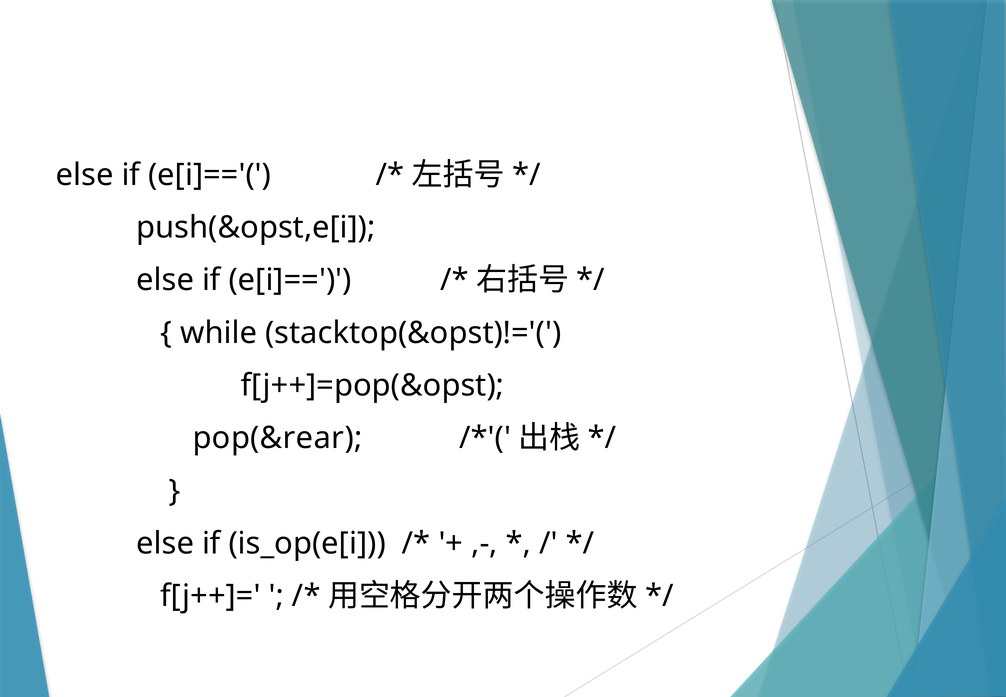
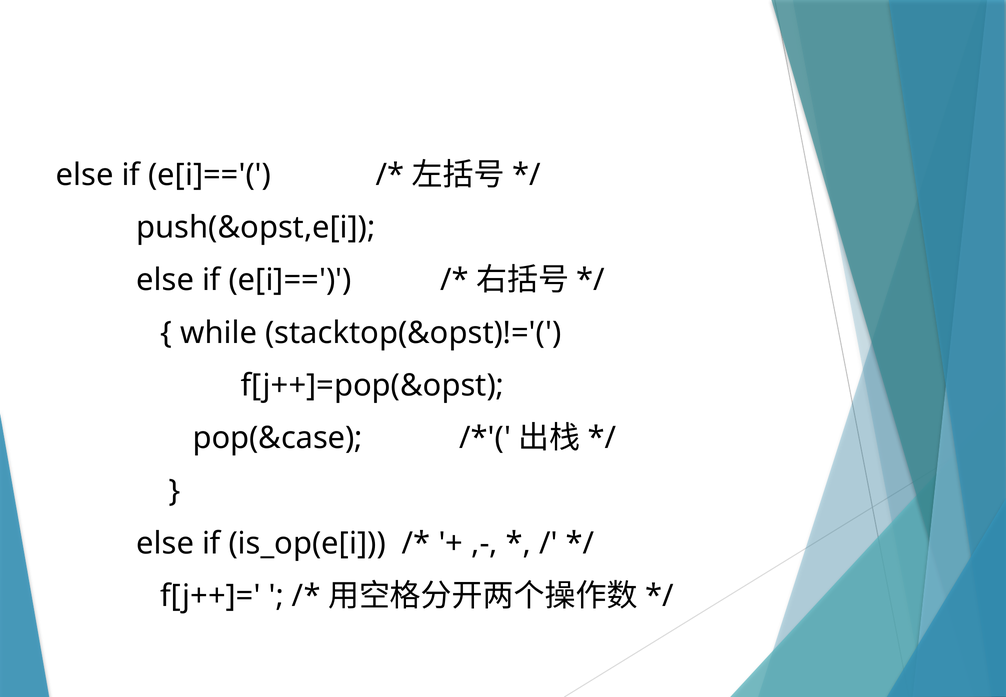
pop(&rear: pop(&rear -> pop(&case
